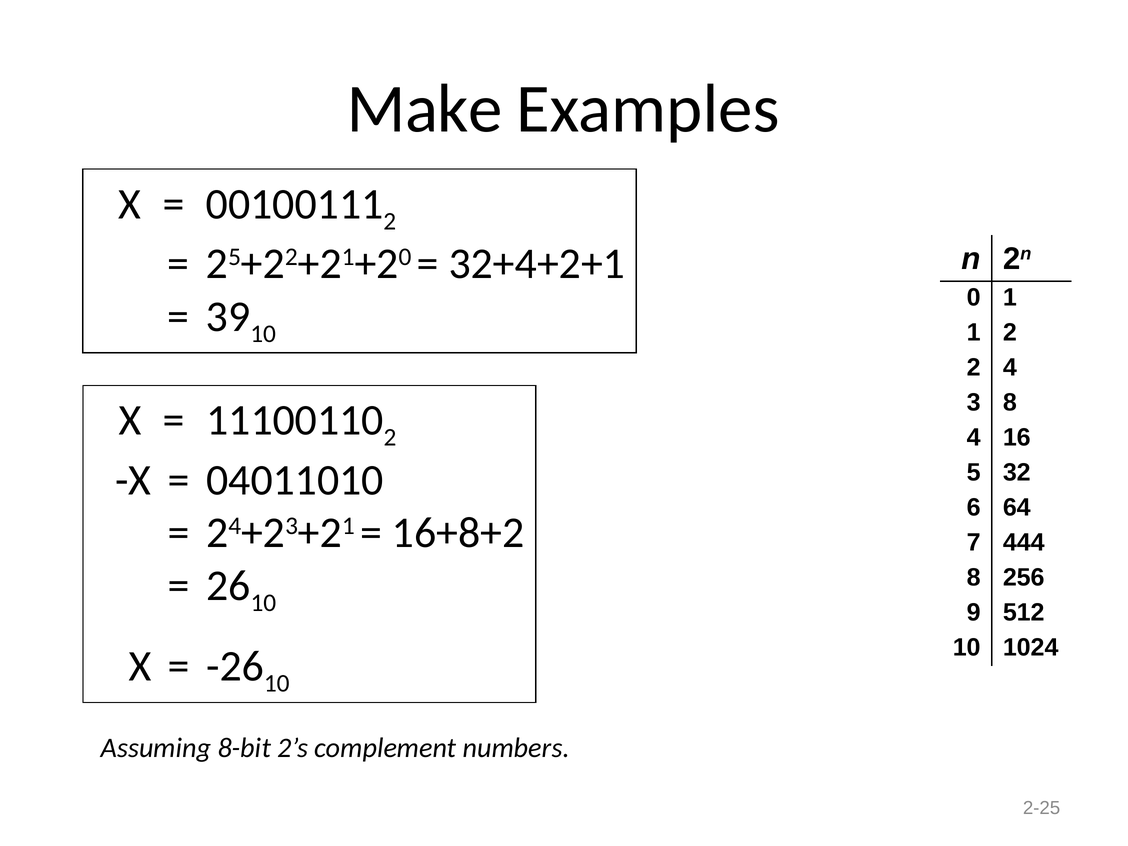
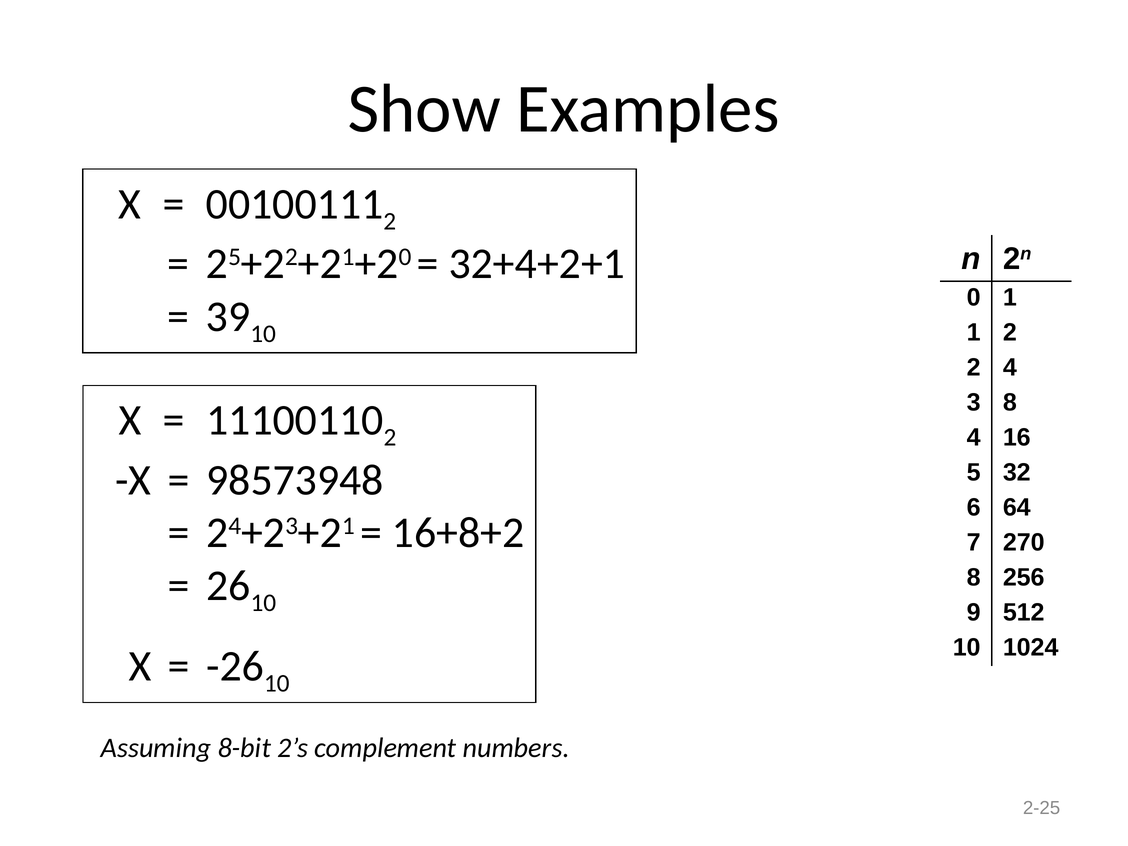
Make: Make -> Show
04011010: 04011010 -> 98573948
444: 444 -> 270
